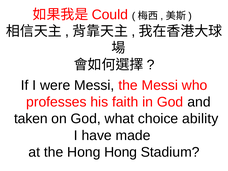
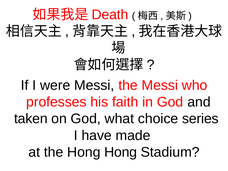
Could: Could -> Death
ability: ability -> series
